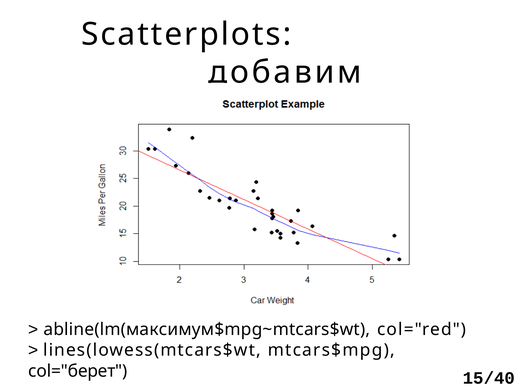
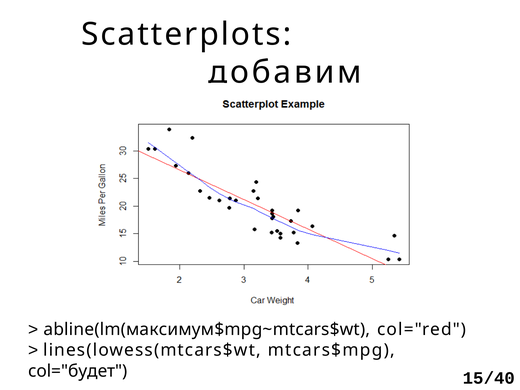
col="берет: col="берет -> col="будет
